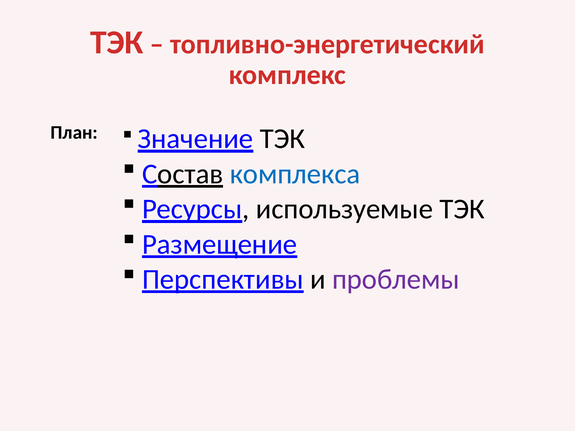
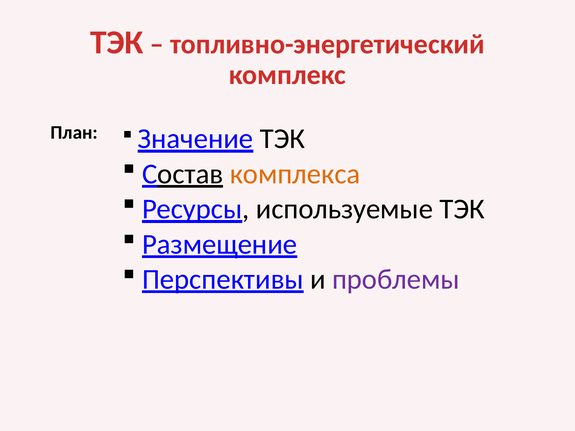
комплекса colour: blue -> orange
